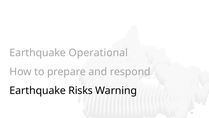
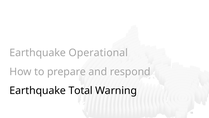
Risks: Risks -> Total
